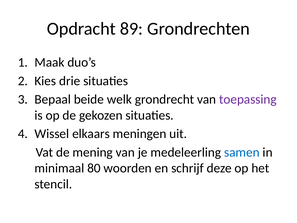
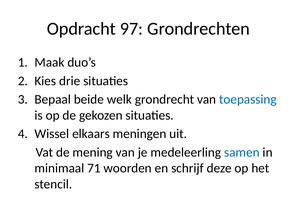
89: 89 -> 97
toepassing colour: purple -> blue
80: 80 -> 71
